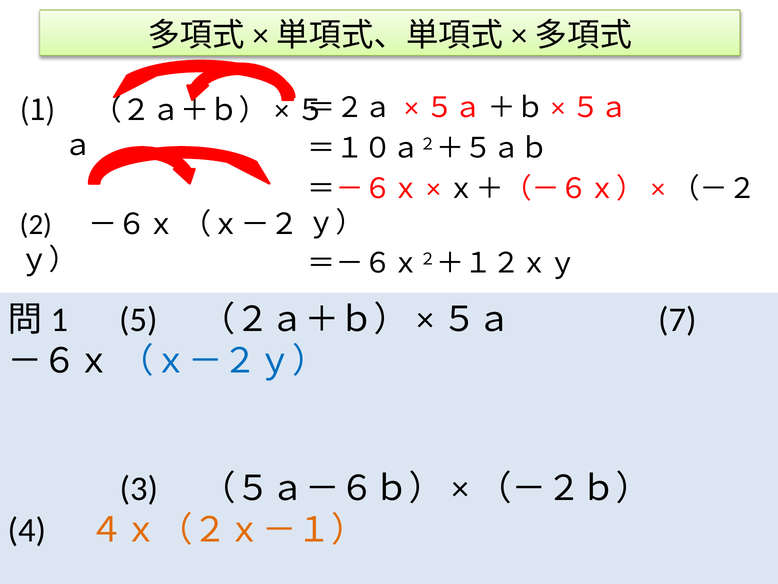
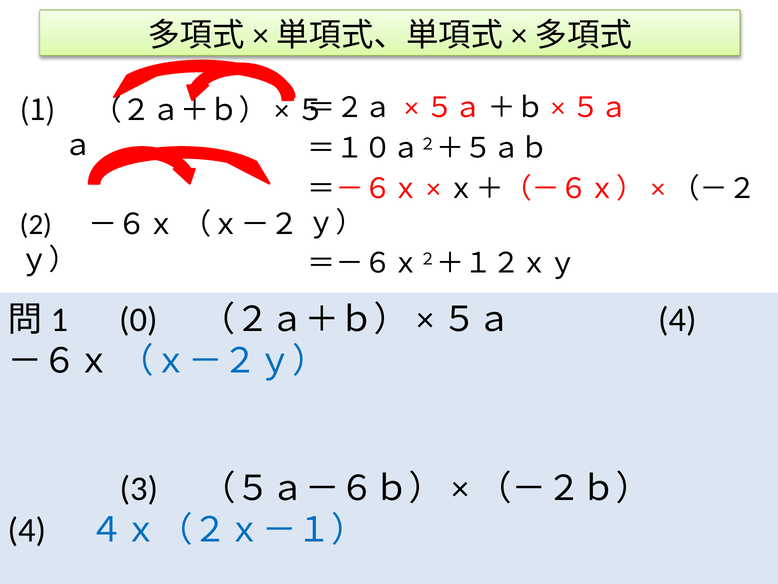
5: 5 -> 0
（２ａ＋ｂ）×５ａ 7: 7 -> 4
４ｘ（２ｘ－１） colour: orange -> blue
